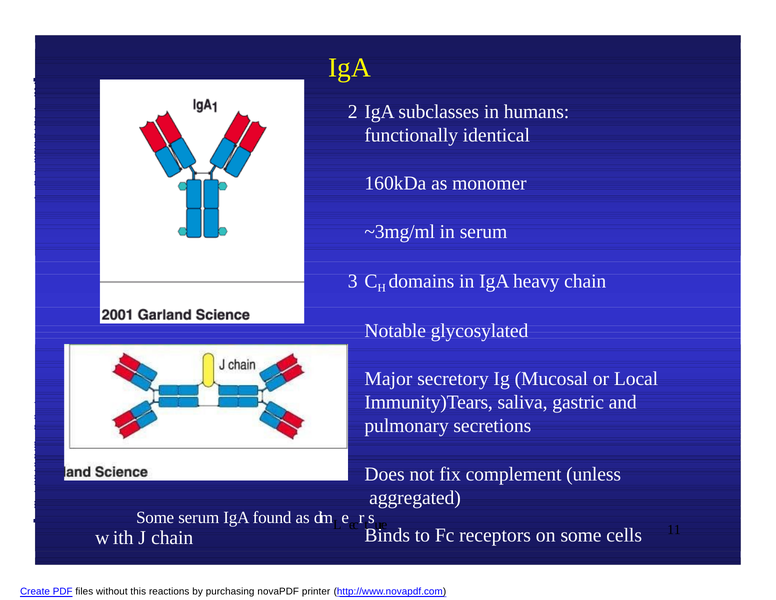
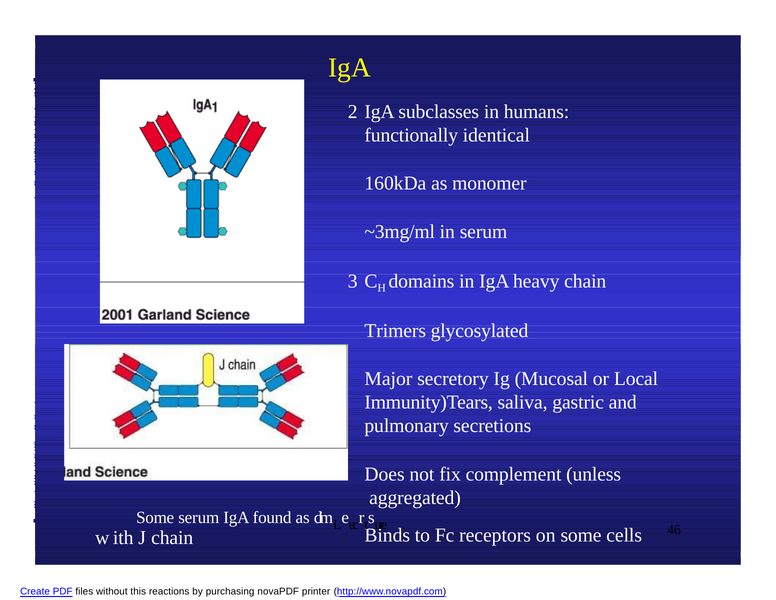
Notable: Notable -> Trimers
11: 11 -> 46
